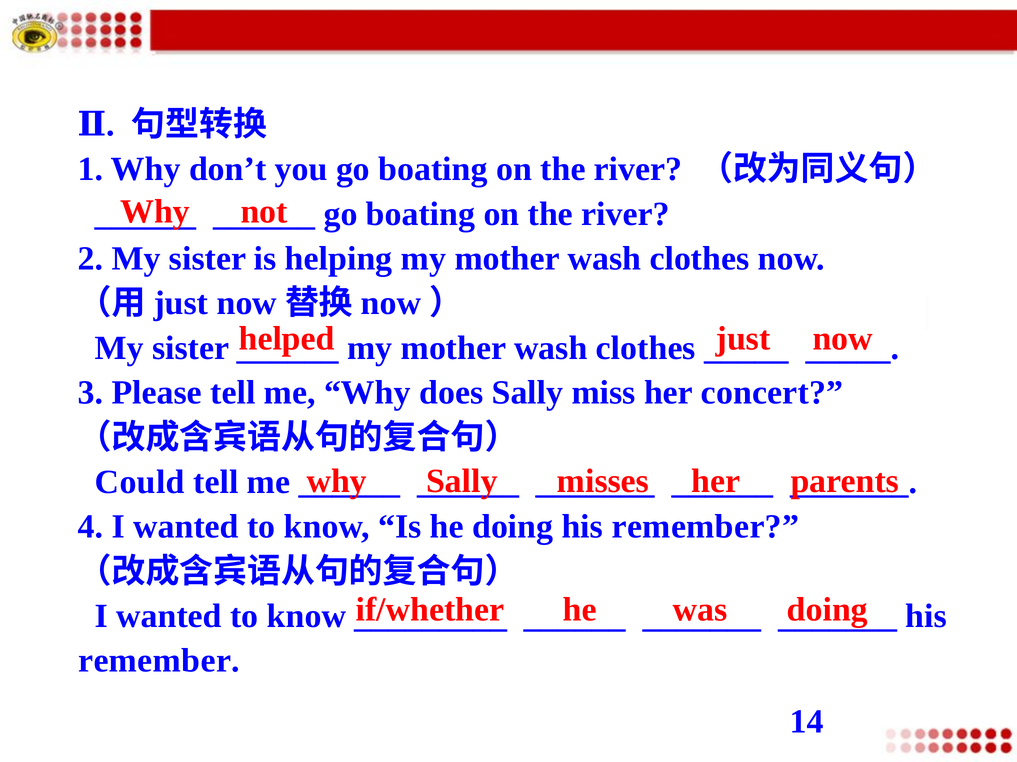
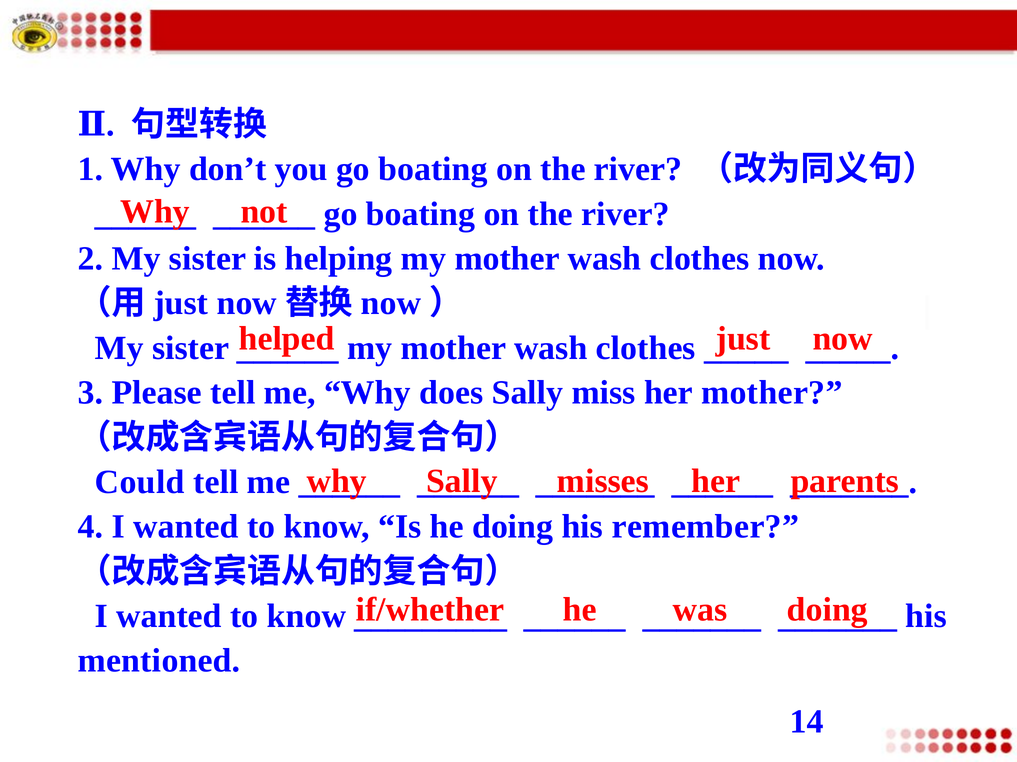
her concert: concert -> mother
remember at (159, 661): remember -> mentioned
